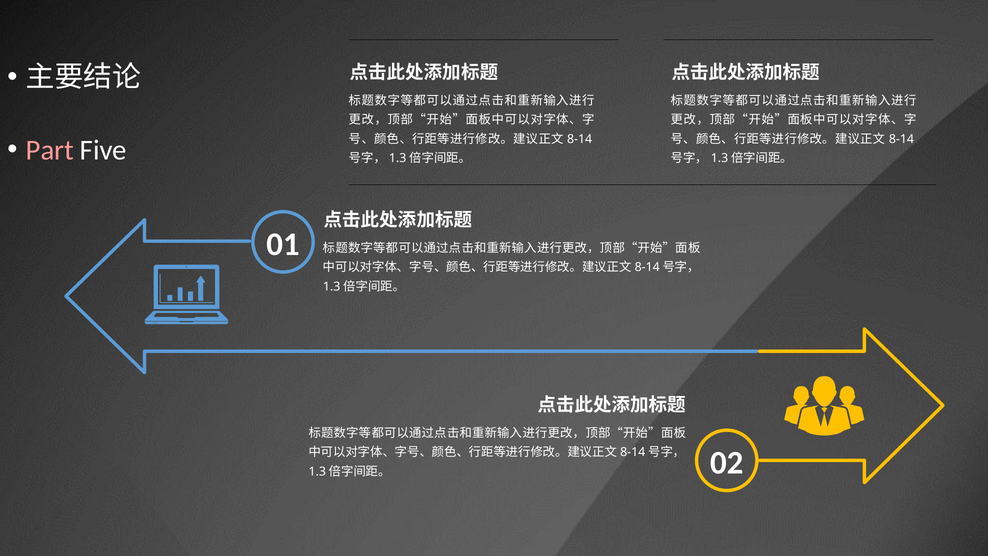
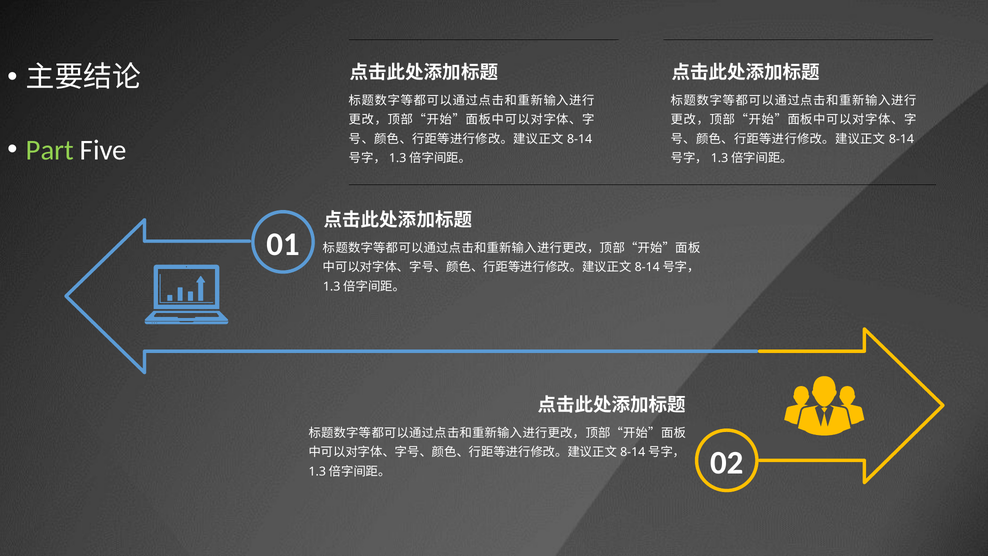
Part colour: pink -> light green
